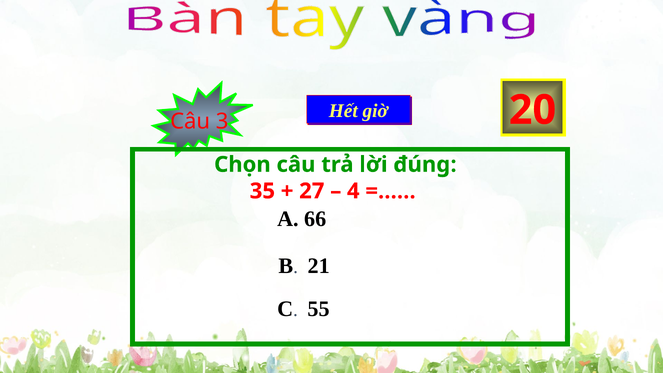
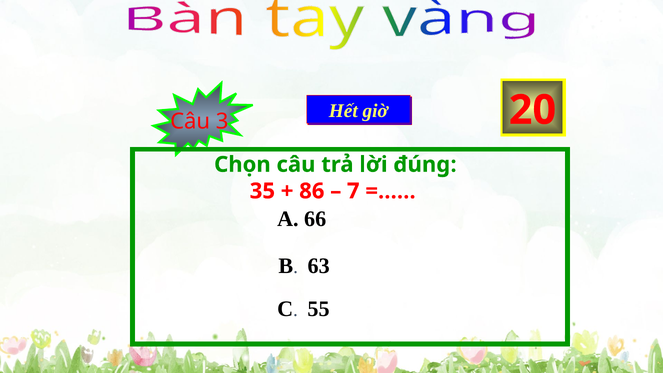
27: 27 -> 86
4: 4 -> 7
21: 21 -> 63
